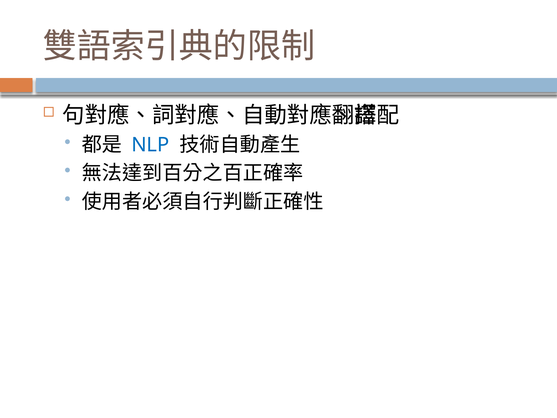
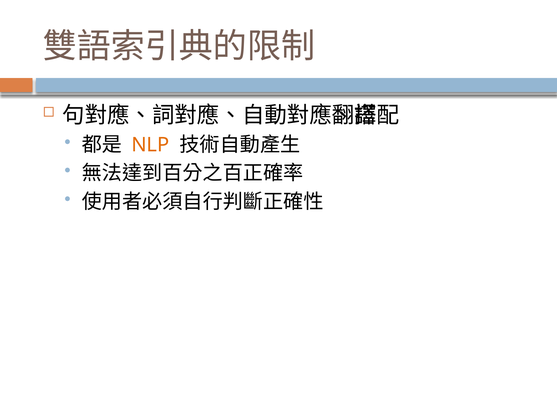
NLP colour: blue -> orange
